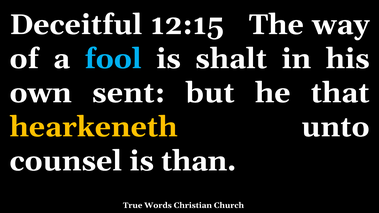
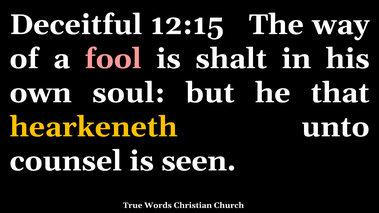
fool colour: light blue -> pink
sent: sent -> soul
than: than -> seen
